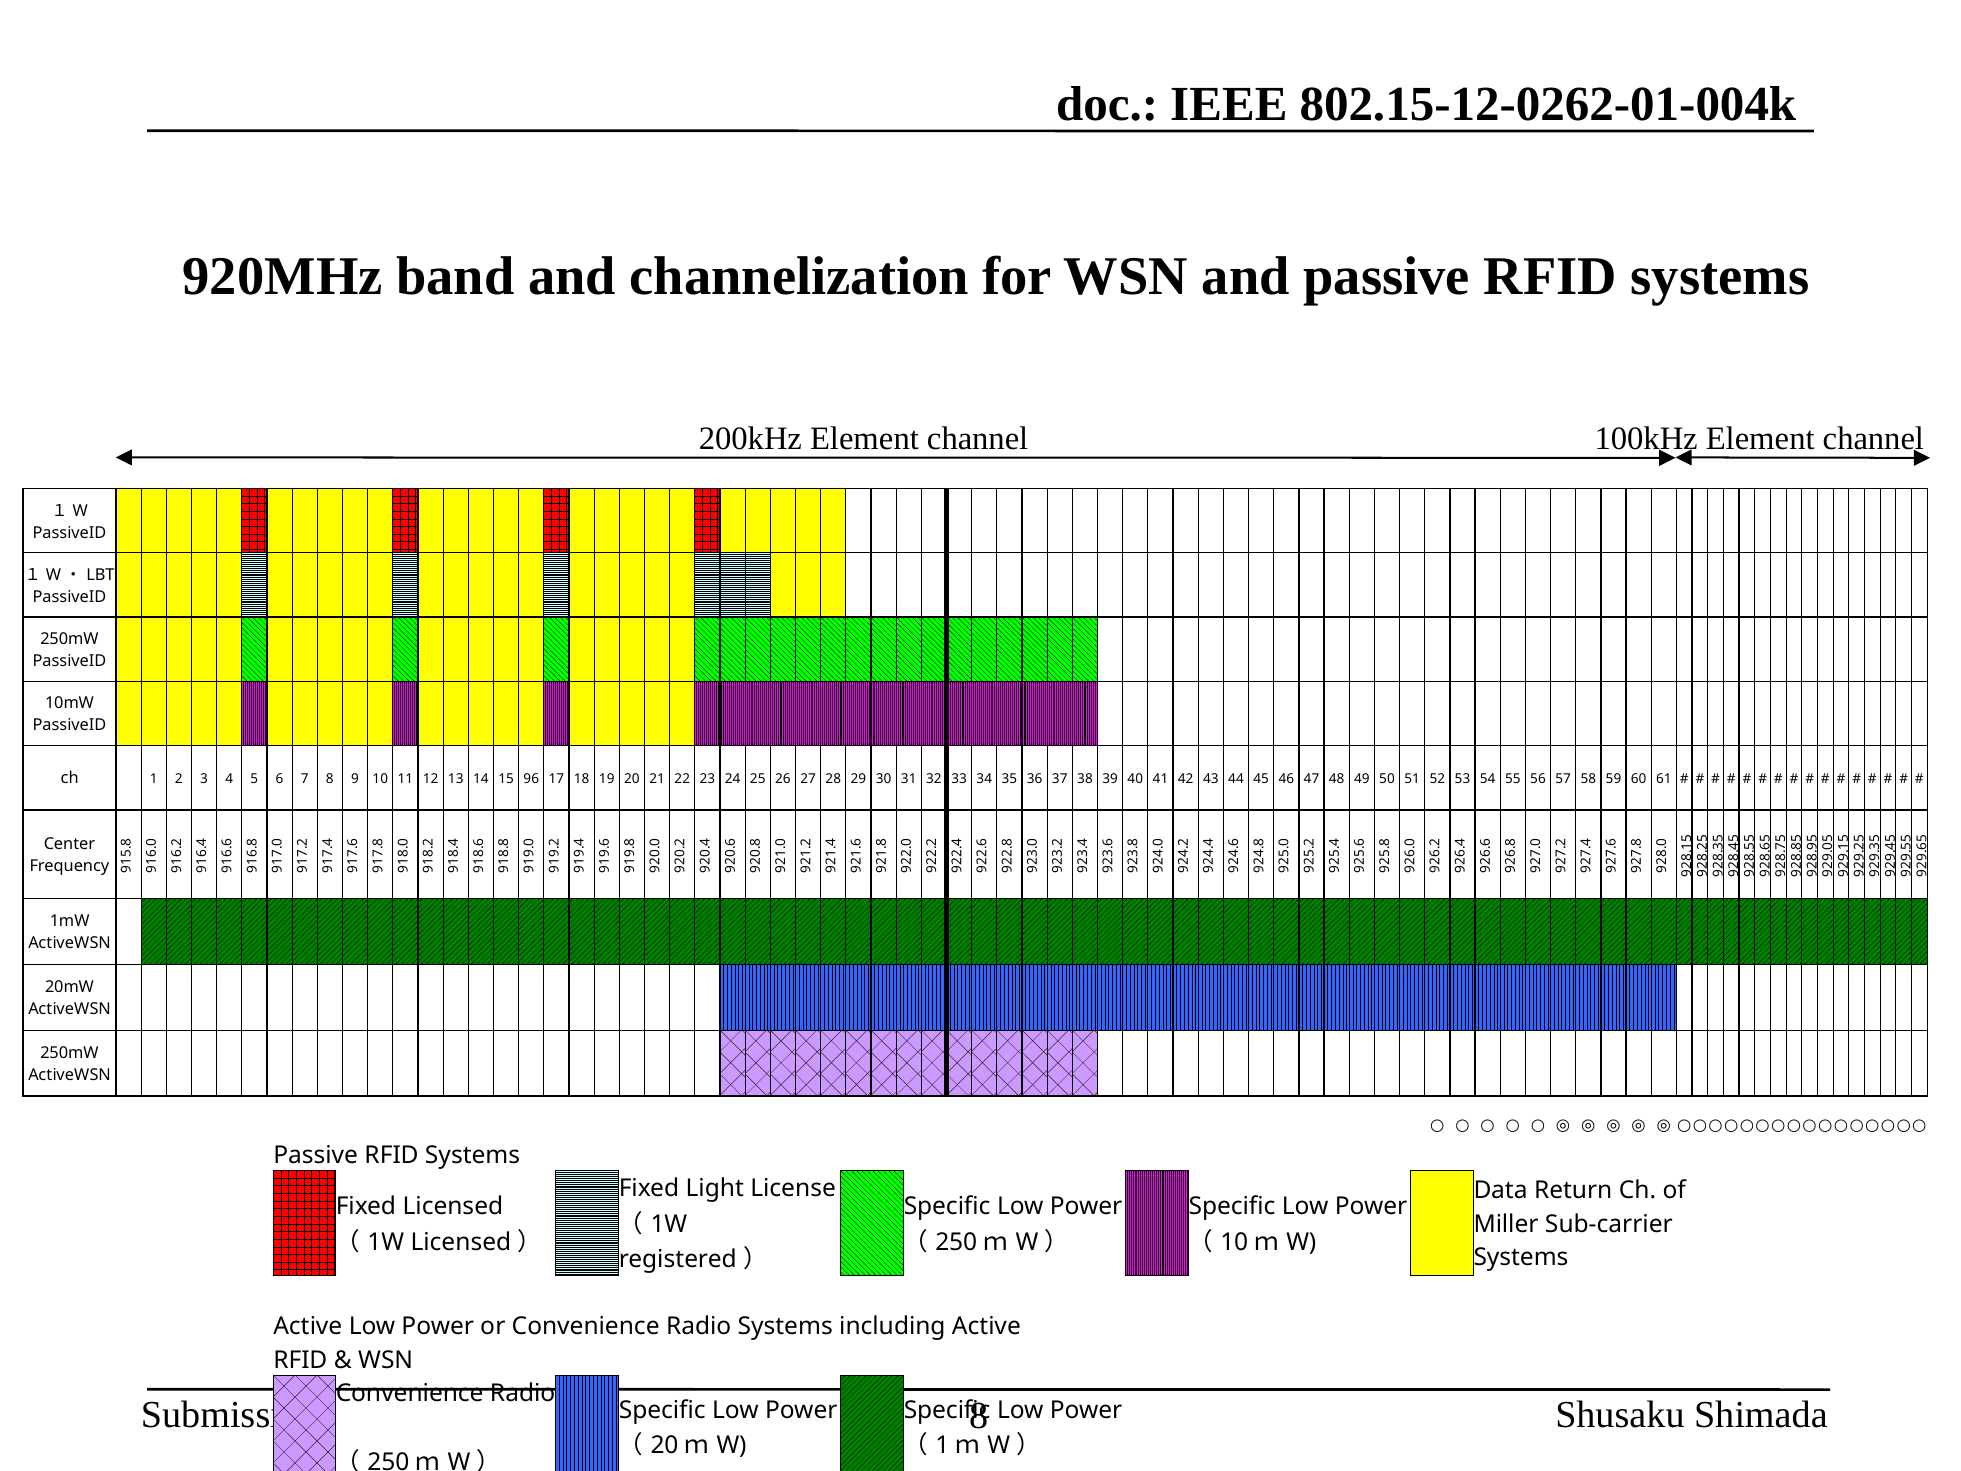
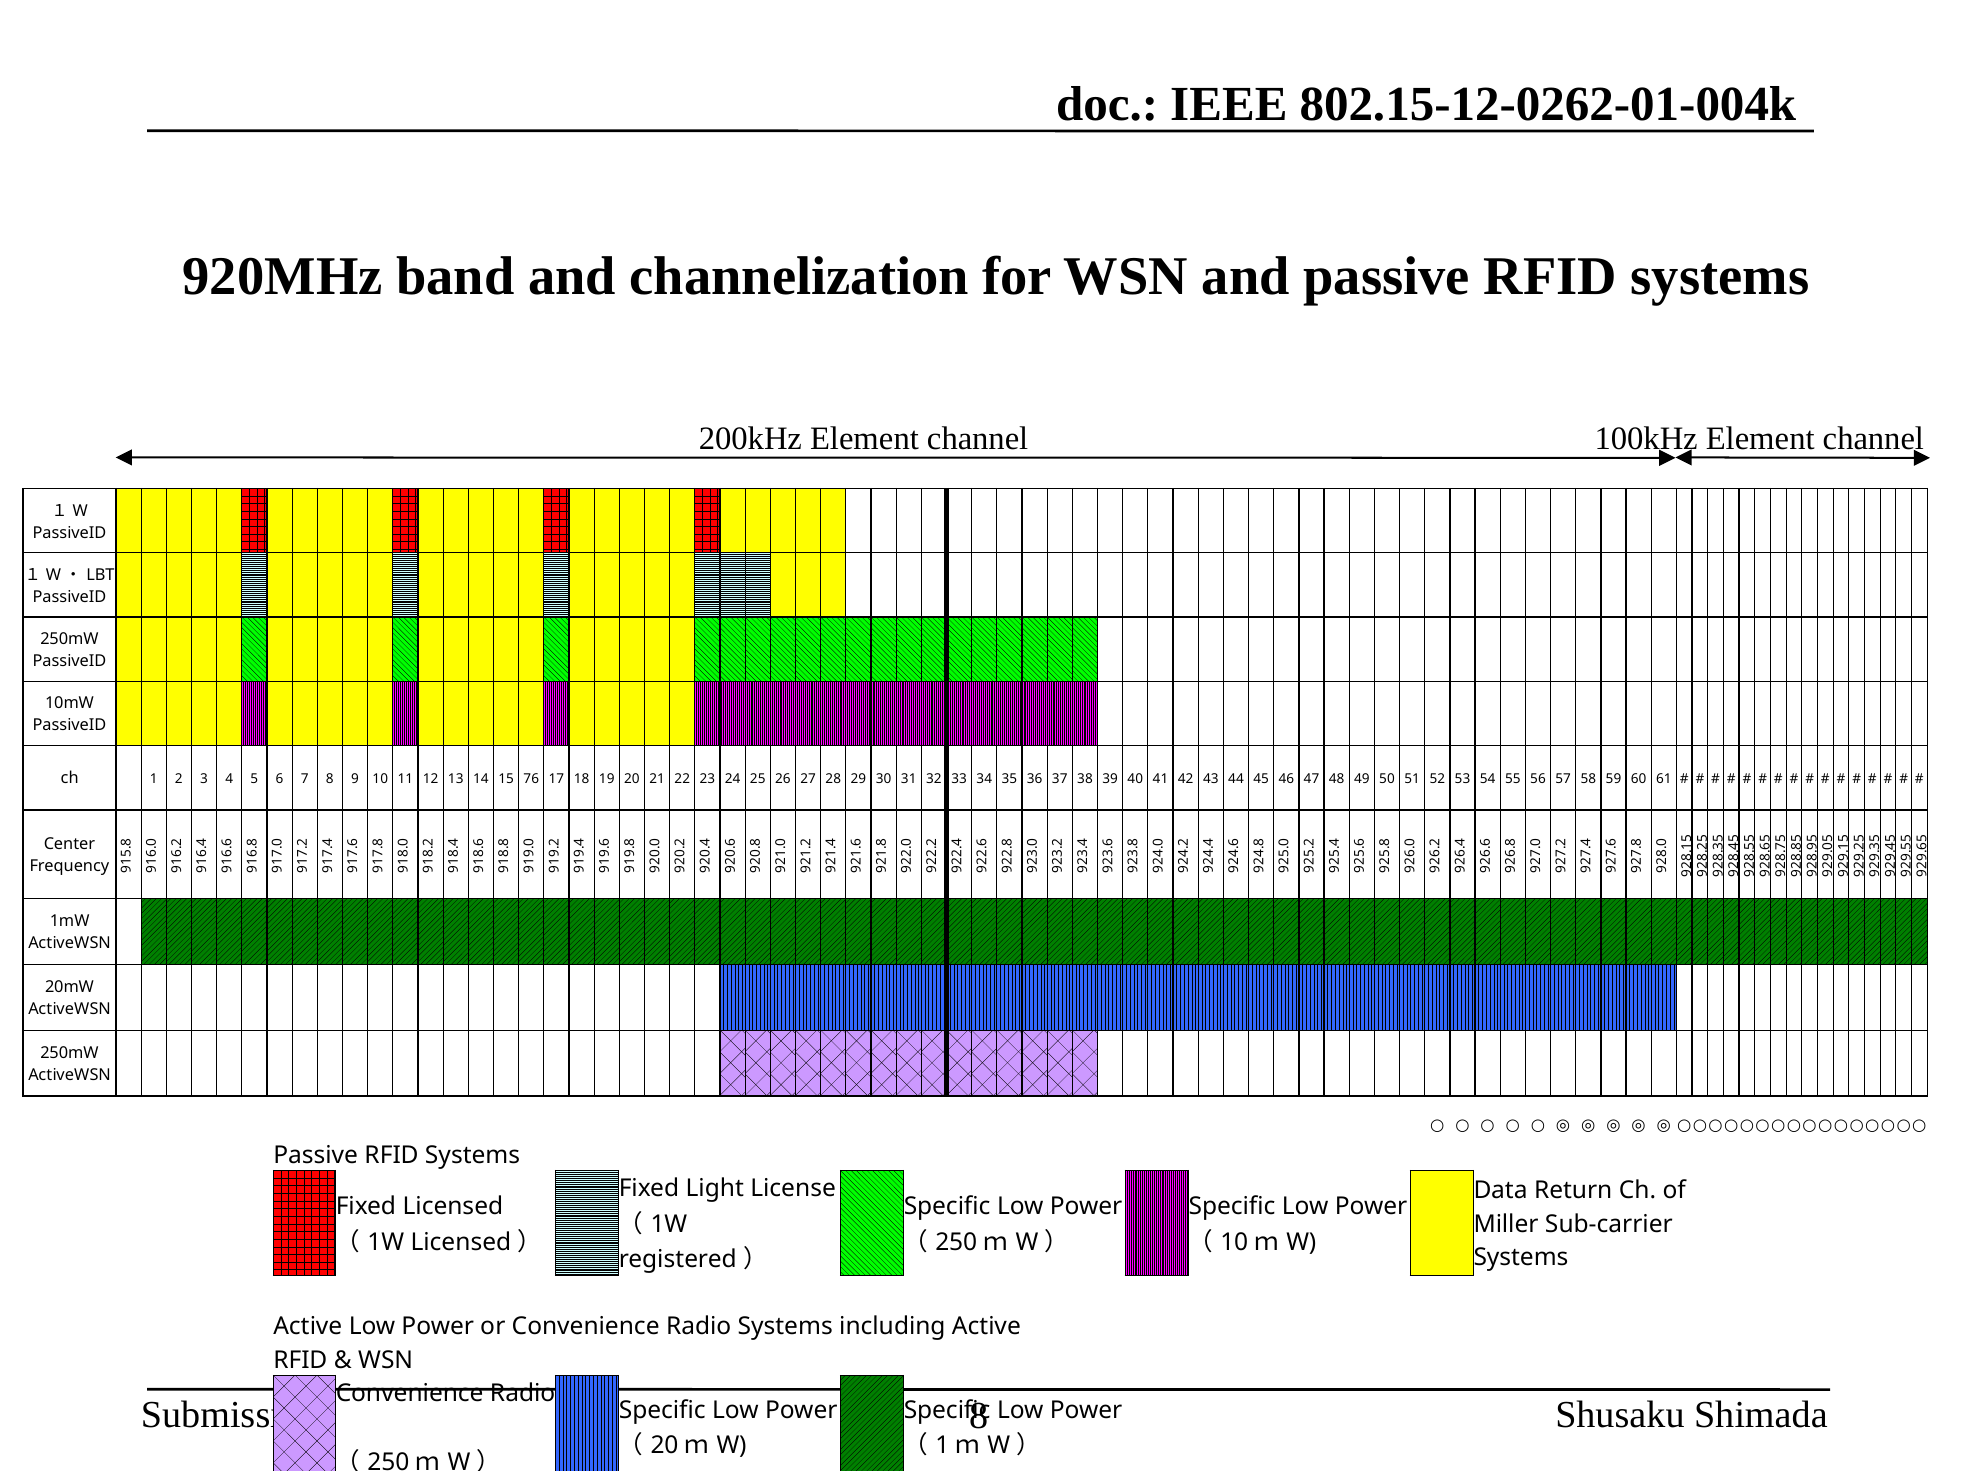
96: 96 -> 76
